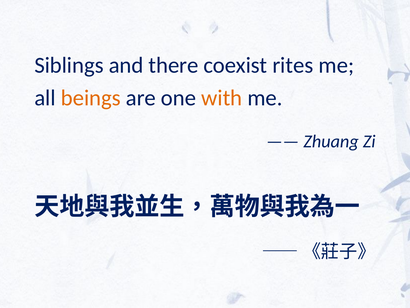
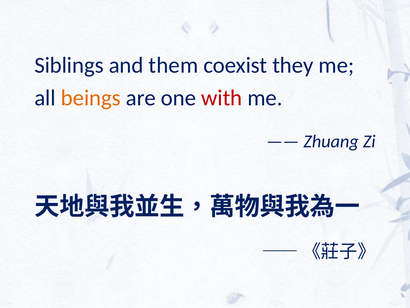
there: there -> them
rites: rites -> they
with colour: orange -> red
